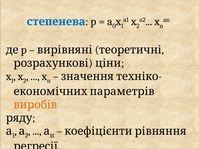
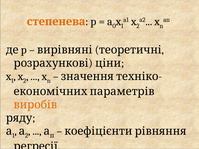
степенева colour: blue -> orange
